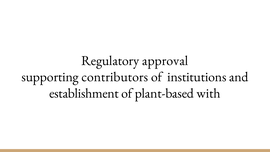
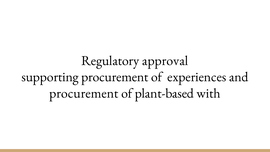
supporting contributors: contributors -> procurement
institutions: institutions -> experiences
establishment at (84, 93): establishment -> procurement
